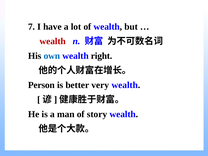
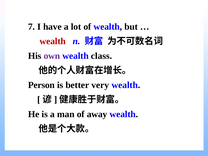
own colour: blue -> purple
right: right -> class
story: story -> away
